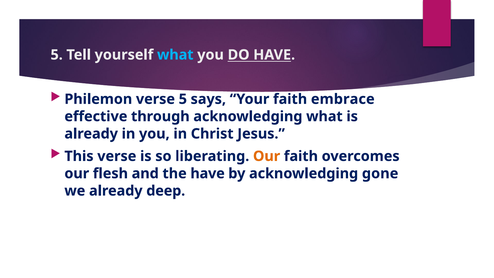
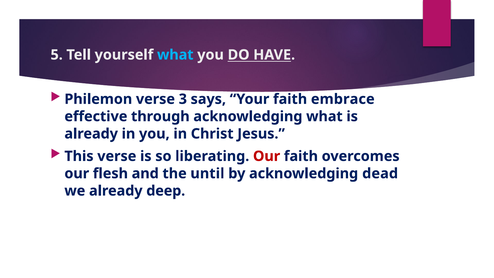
verse 5: 5 -> 3
Our at (267, 156) colour: orange -> red
the have: have -> until
gone: gone -> dead
